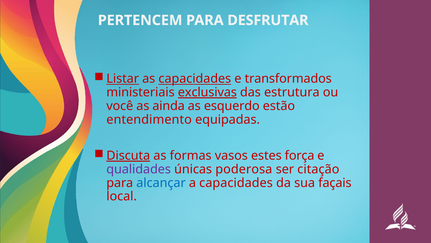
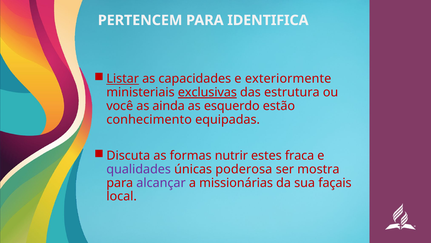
DESFRUTAR: DESFRUTAR -> IDENTIFICA
capacidades at (195, 79) underline: present -> none
transformados: transformados -> exteriormente
entendimento: entendimento -> conhecimento
Discuta underline: present -> none
vasos: vasos -> nutrir
força: força -> fraca
citação: citação -> mostra
alcançar colour: blue -> purple
a capacidades: capacidades -> missionárias
